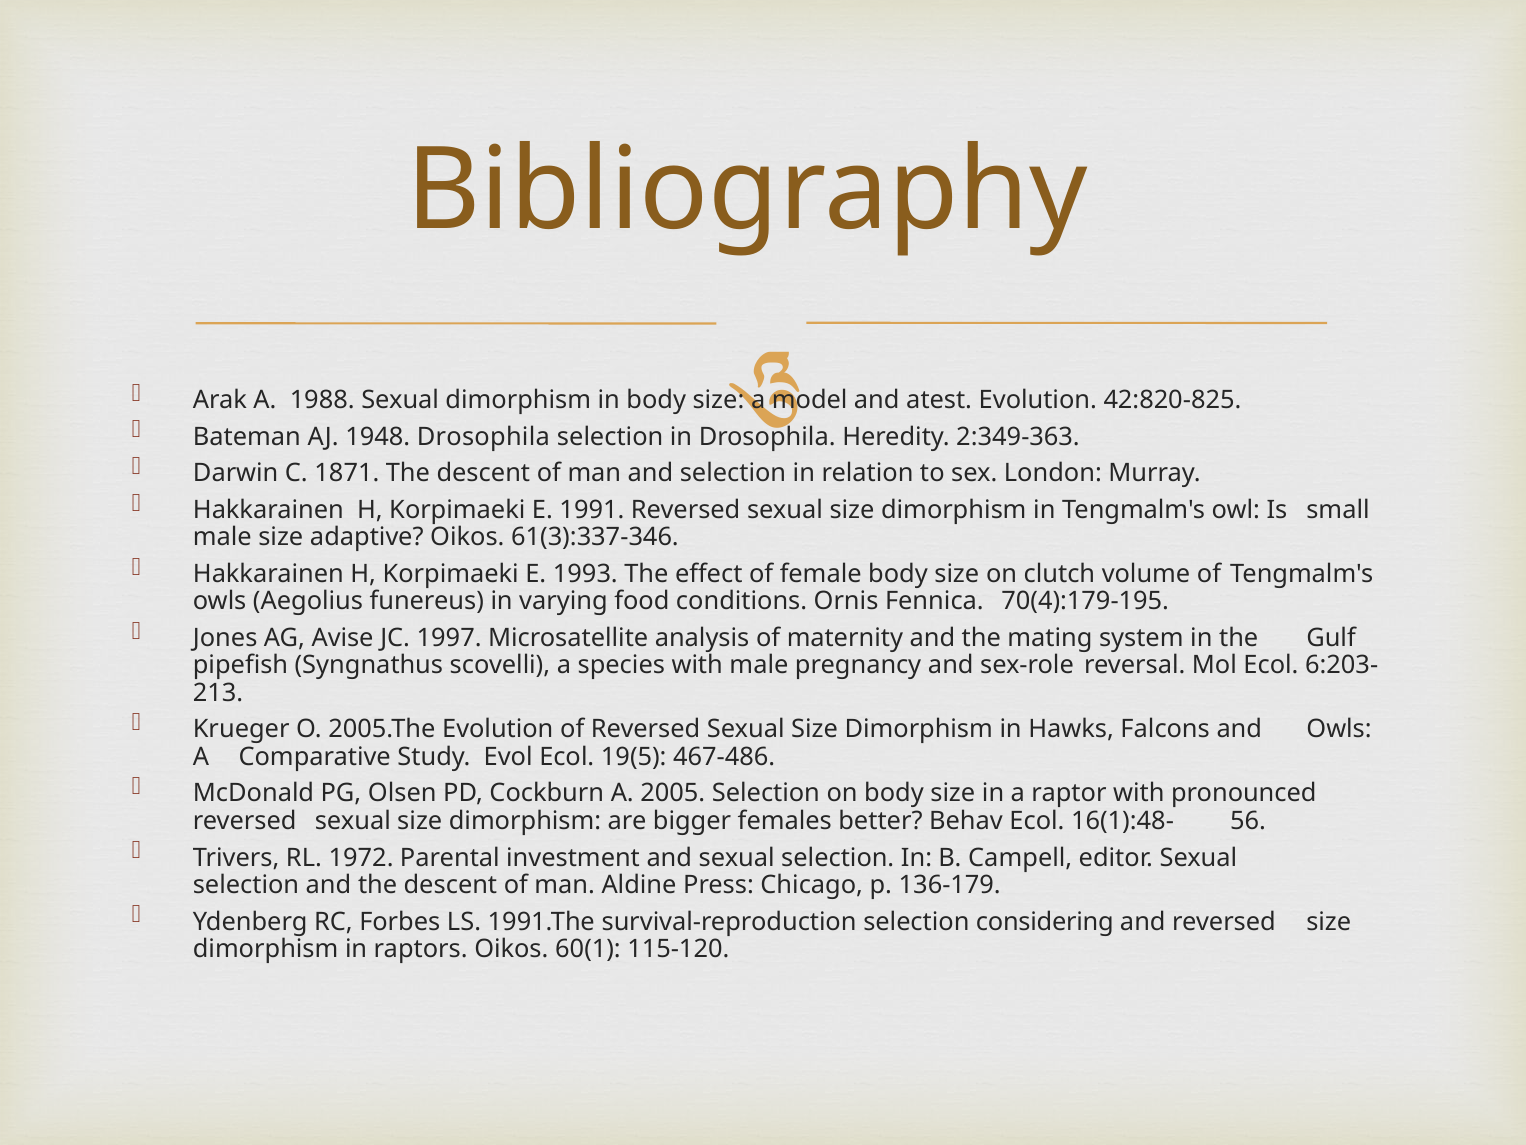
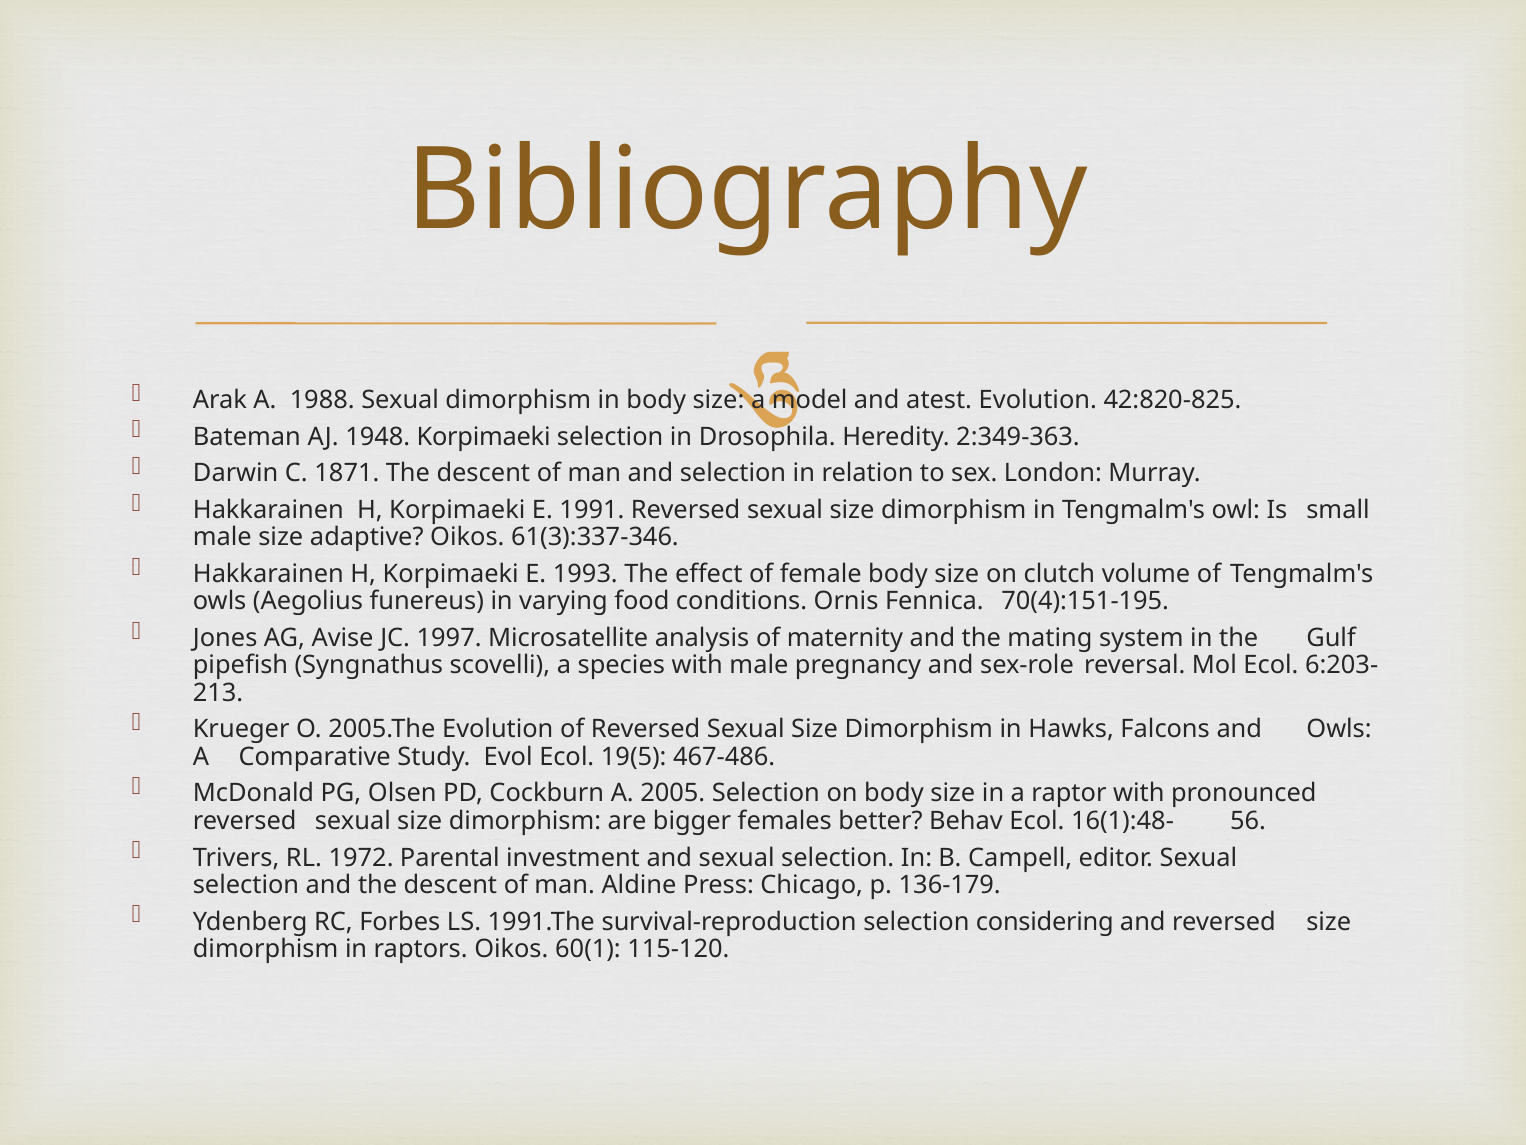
1948 Drosophila: Drosophila -> Korpimaeki
70(4):179-195: 70(4):179-195 -> 70(4):151-195
